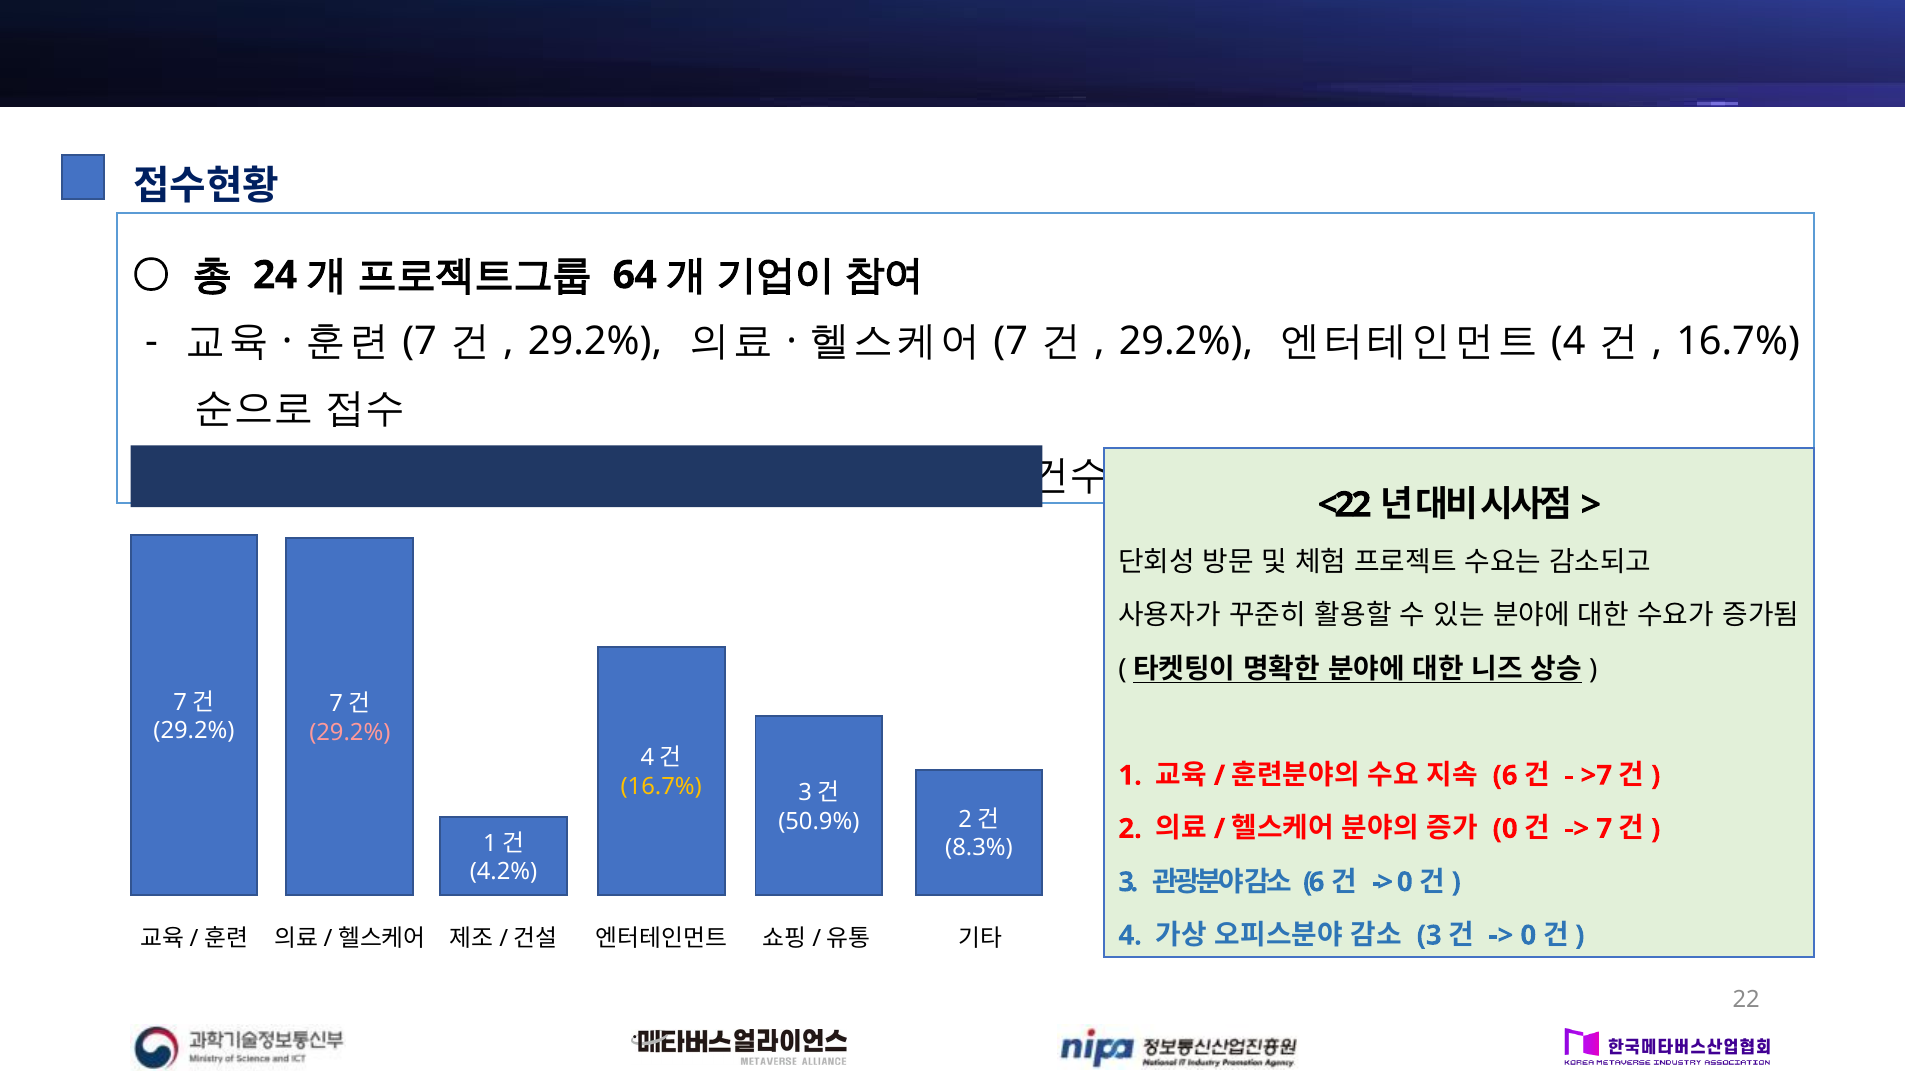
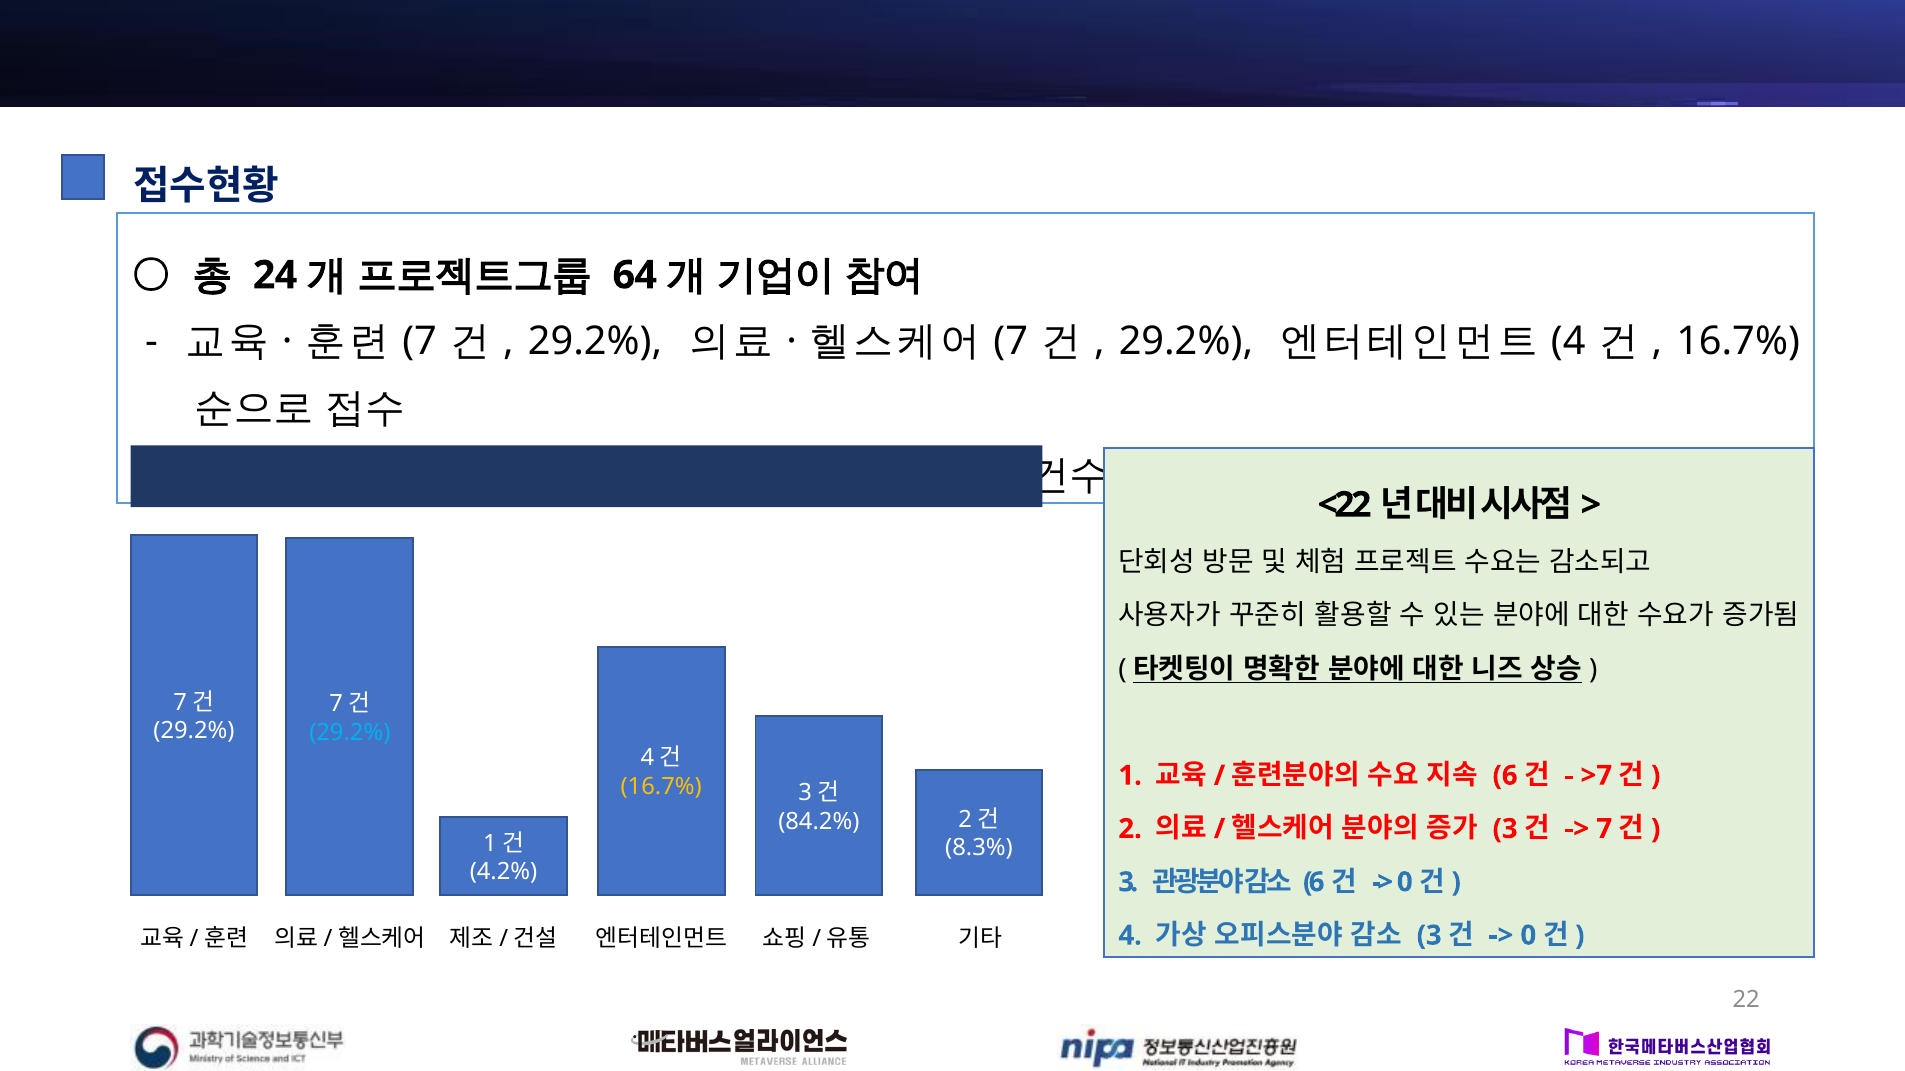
29.2% at (350, 733) colour: pink -> light blue
50.9%: 50.9% -> 84.2%
0 at (1505, 829): 0 -> 3
